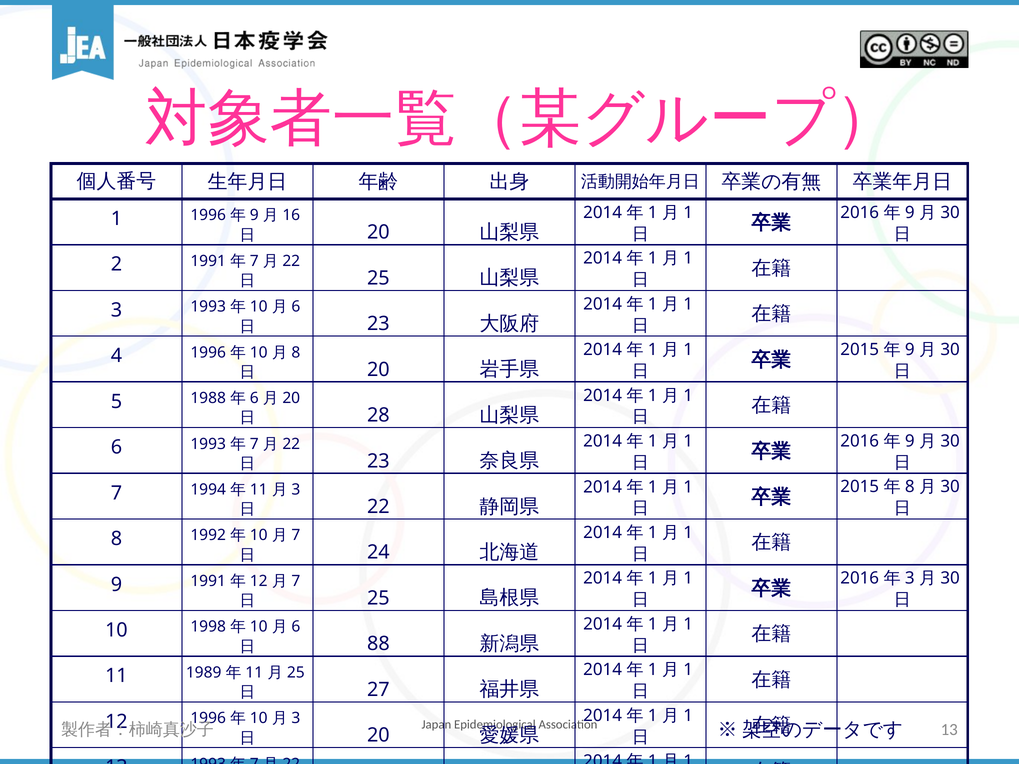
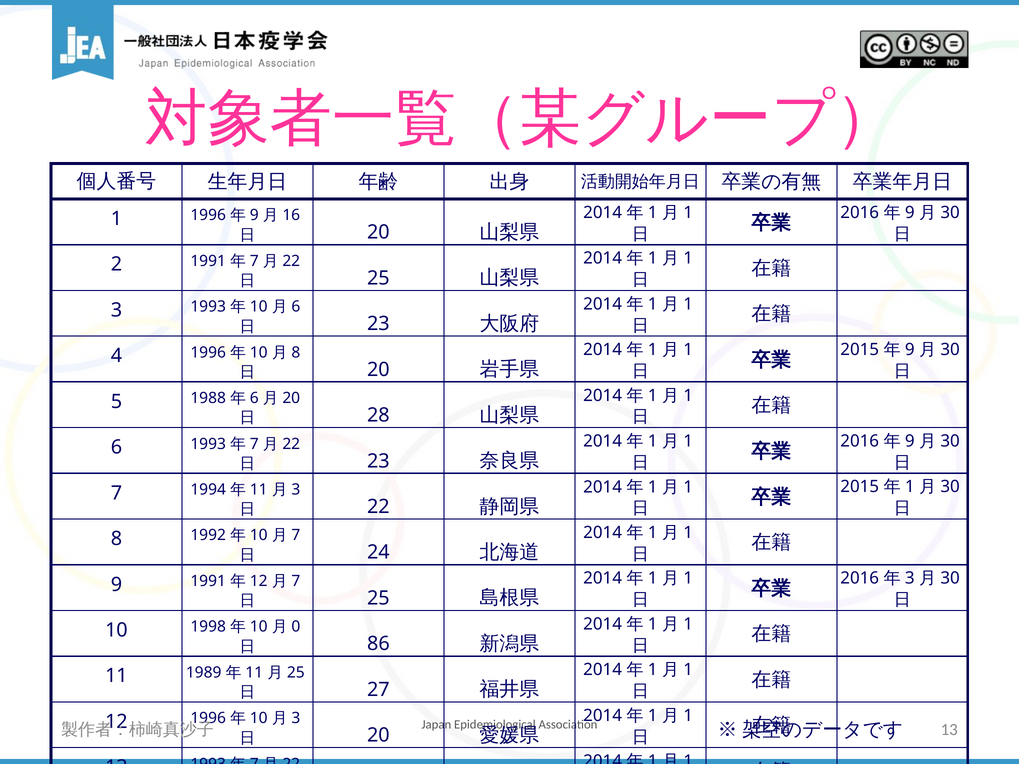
8 at (910, 487): 8 -> 1
6 at (296, 627): 6 -> 0
88: 88 -> 86
